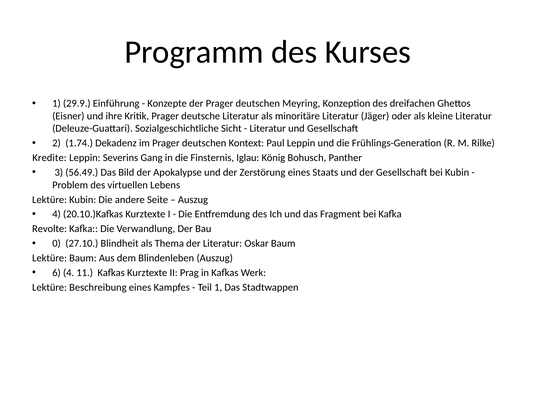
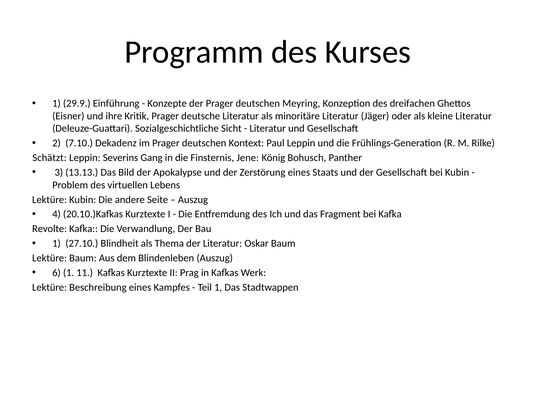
1.74: 1.74 -> 7.10
Kredite: Kredite -> Schätzt
Iglau: Iglau -> Jene
56.49: 56.49 -> 13.13
0 at (56, 243): 0 -> 1
6 4: 4 -> 1
